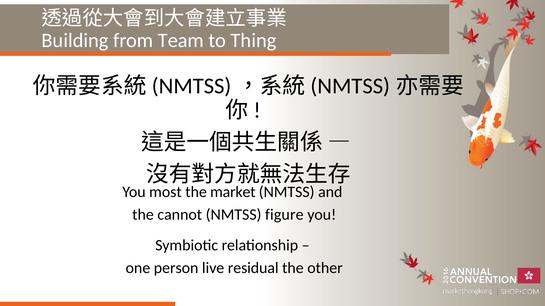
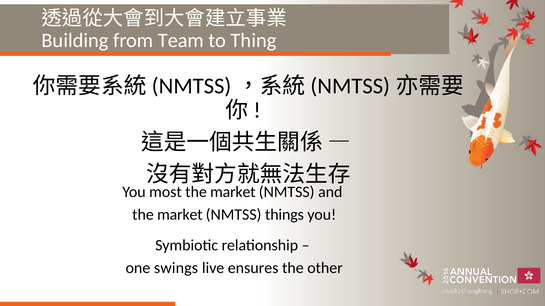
cannot at (180, 215): cannot -> market
figure: figure -> things
person: person -> swings
residual: residual -> ensures
